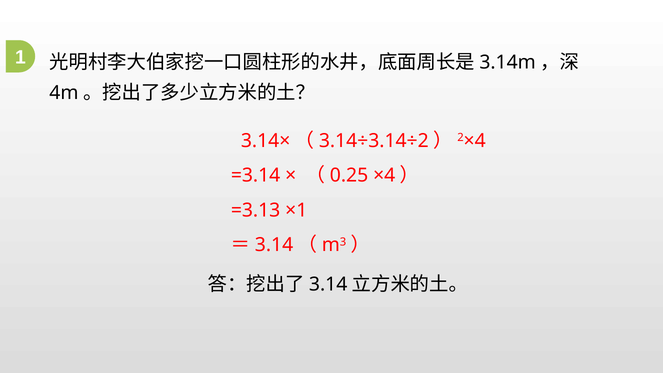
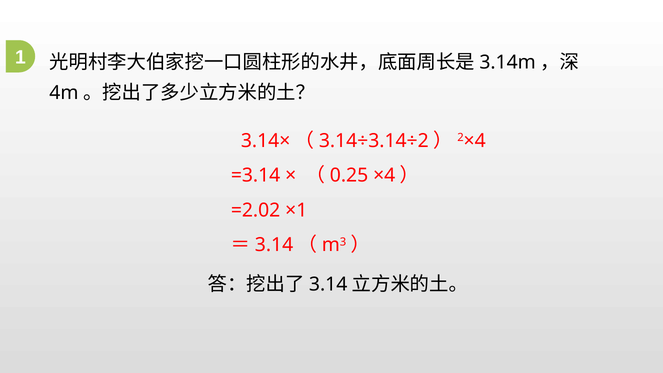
=3.13: =3.13 -> =2.02
